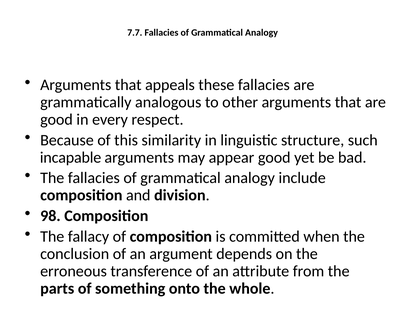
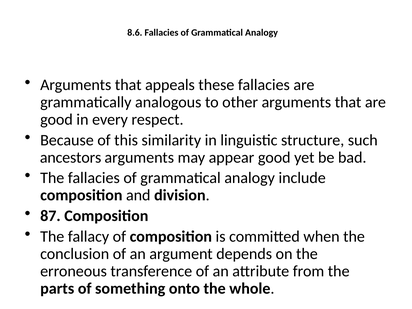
7.7: 7.7 -> 8.6
incapable: incapable -> ancestors
98: 98 -> 87
